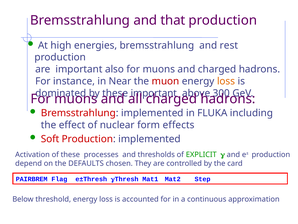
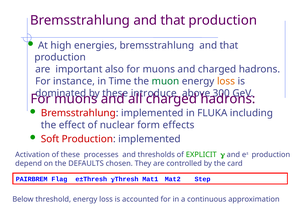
energies bremsstrahlung and rest: rest -> that
Near: Near -> Time
muon colour: red -> green
important at (154, 93): important -> introduce
